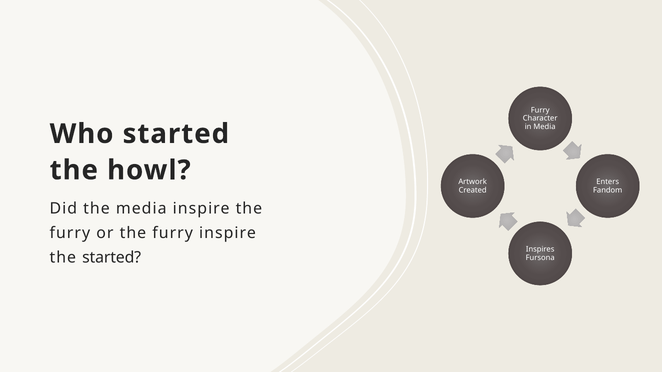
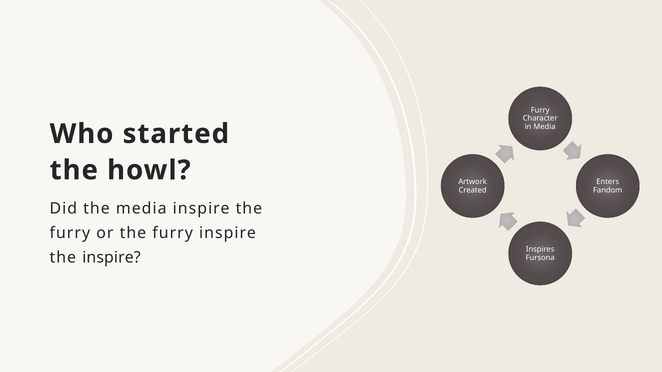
the started: started -> inspire
